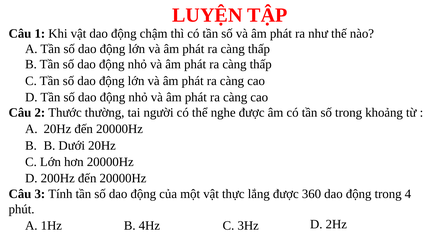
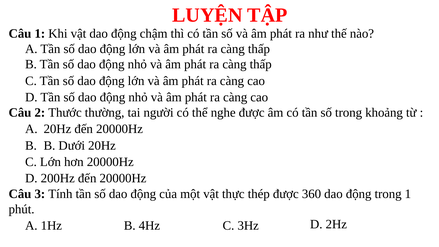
lắng: lắng -> thép
trong 4: 4 -> 1
